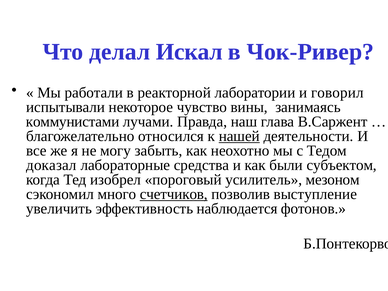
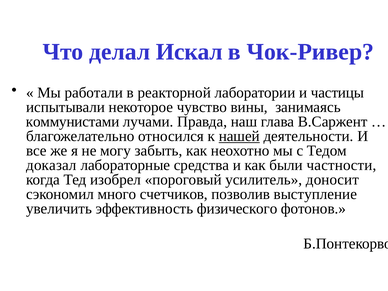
говорил: говорил -> частицы
субъектом: субъектом -> частности
мезоном: мезоном -> доносит
счетчиков underline: present -> none
наблюдается: наблюдается -> физического
